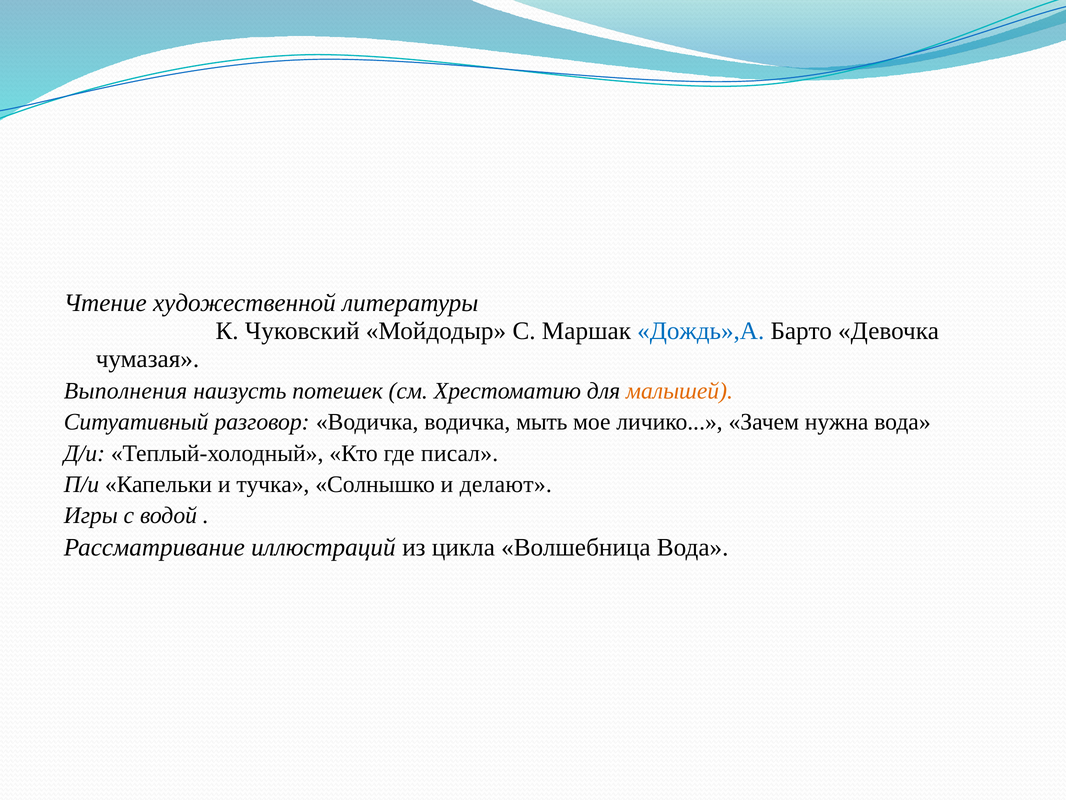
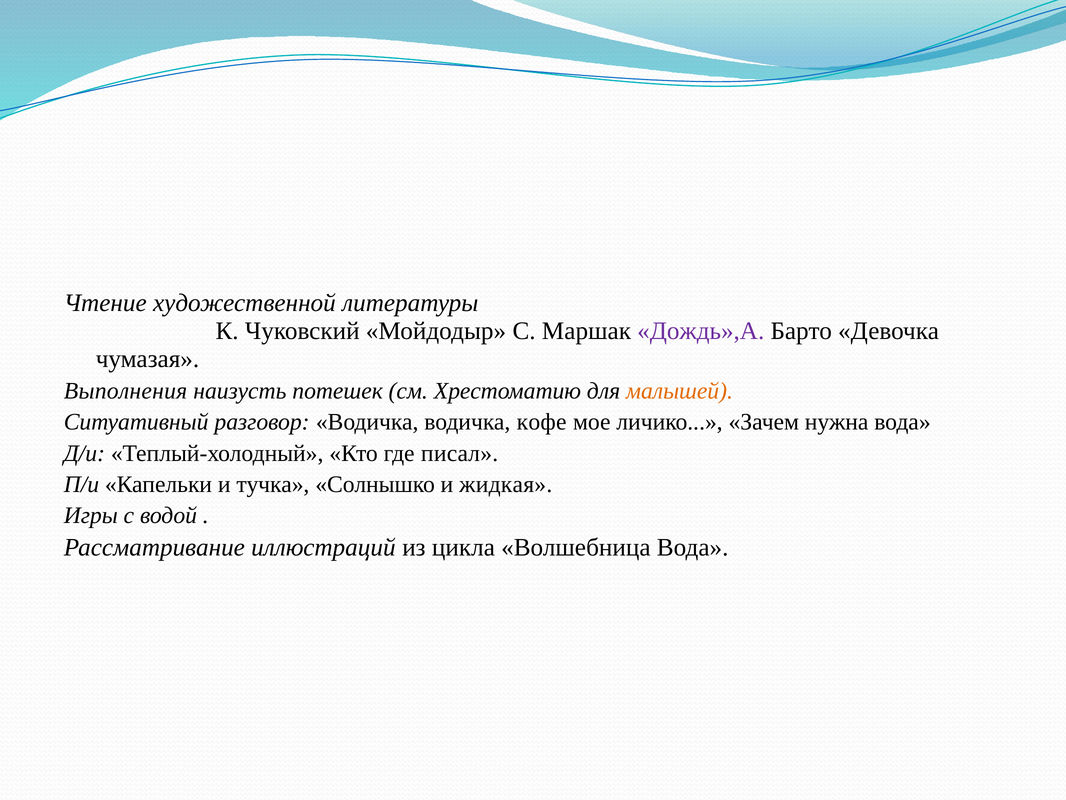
Дождь»,А colour: blue -> purple
мыть: мыть -> кофе
делают: делают -> жидкая
